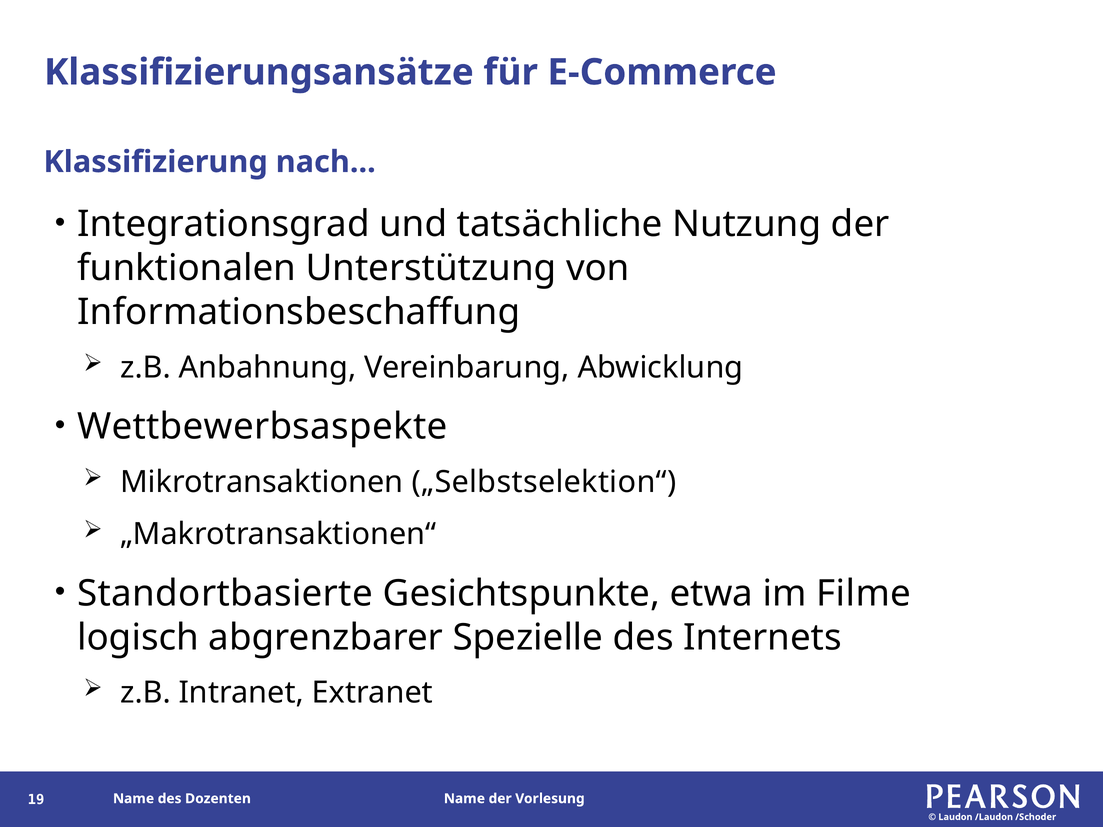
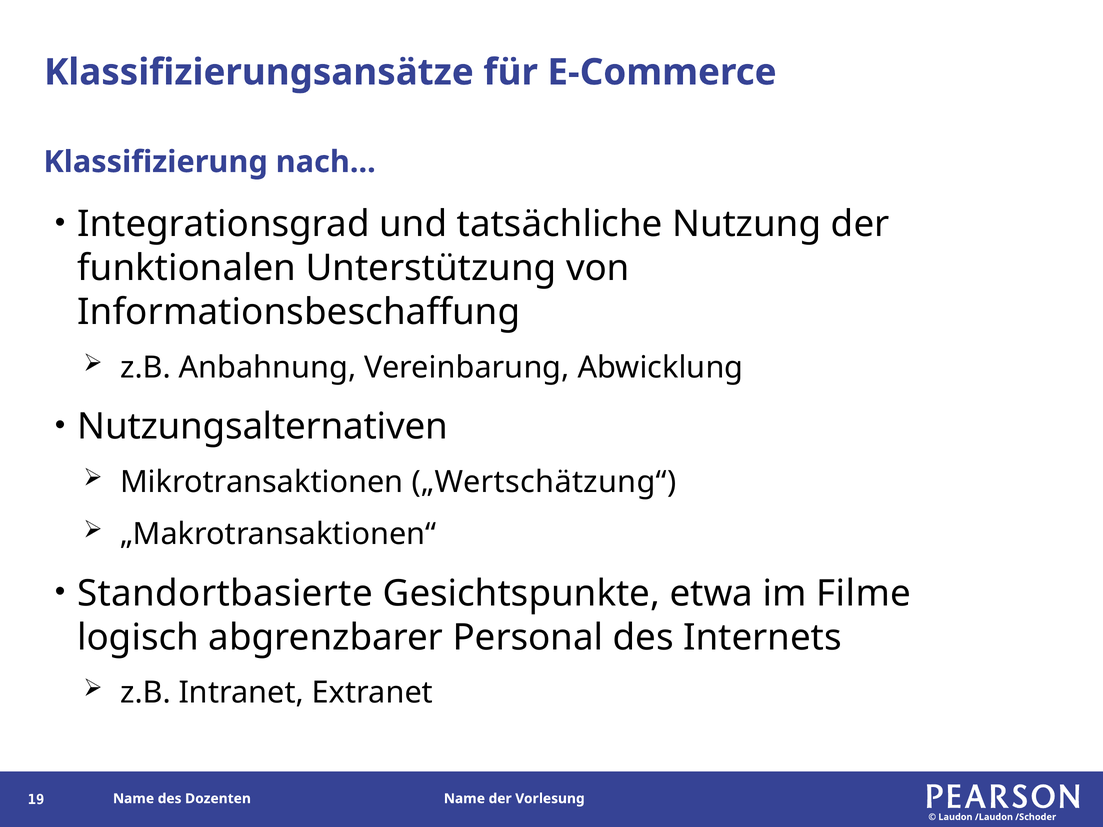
Wettbewerbsaspekte: Wettbewerbsaspekte -> Nutzungsalternativen
„Selbstselektion“: „Selbstselektion“ -> „Wertschätzung“
Spezielle: Spezielle -> Personal
